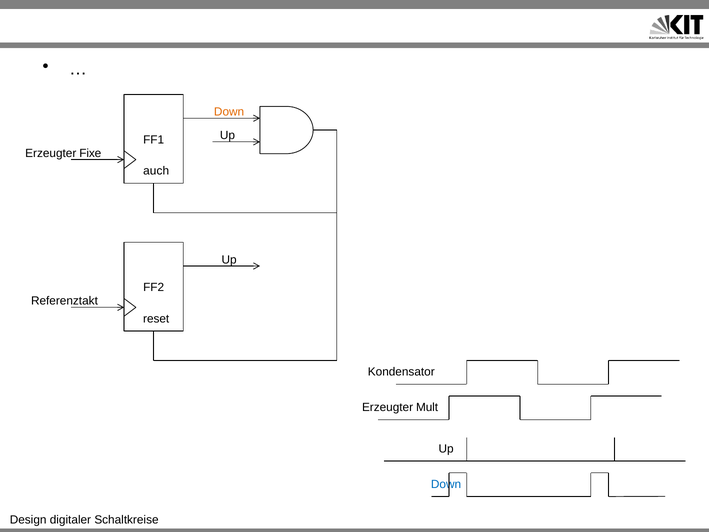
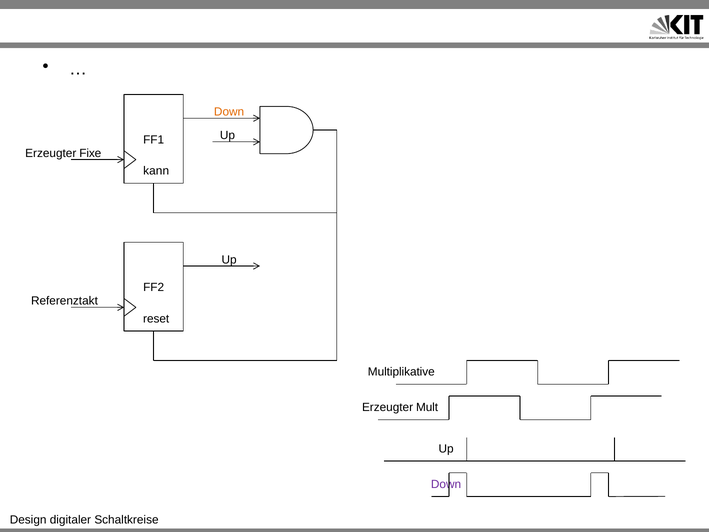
auch: auch -> kann
Kondensator: Kondensator -> Multiplikative
Down at (446, 484) colour: blue -> purple
